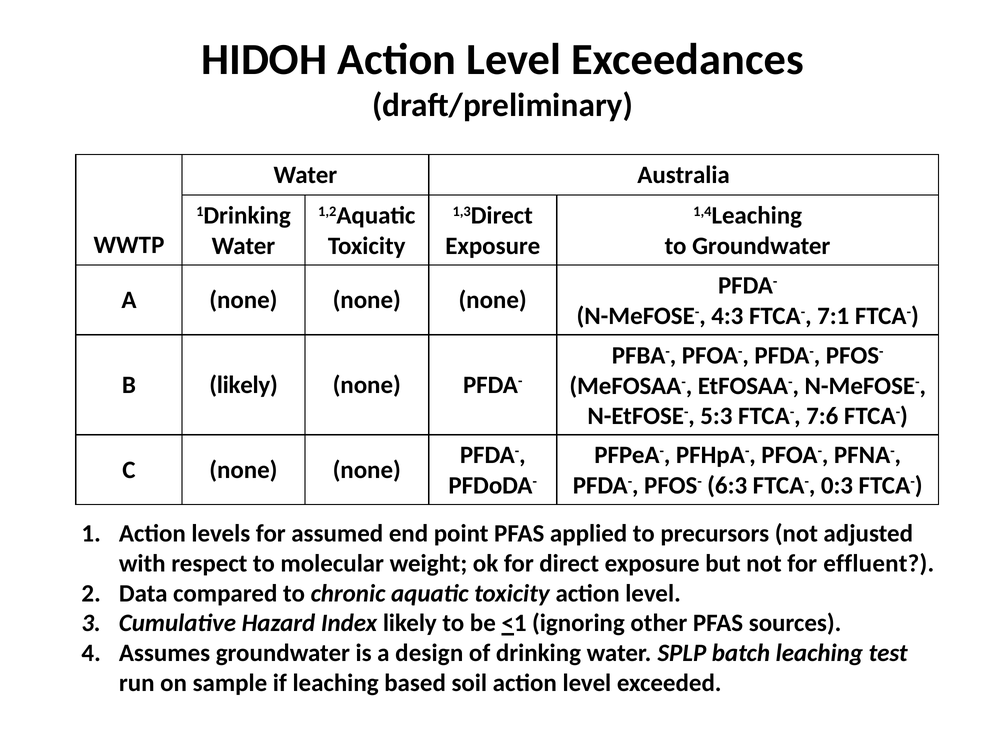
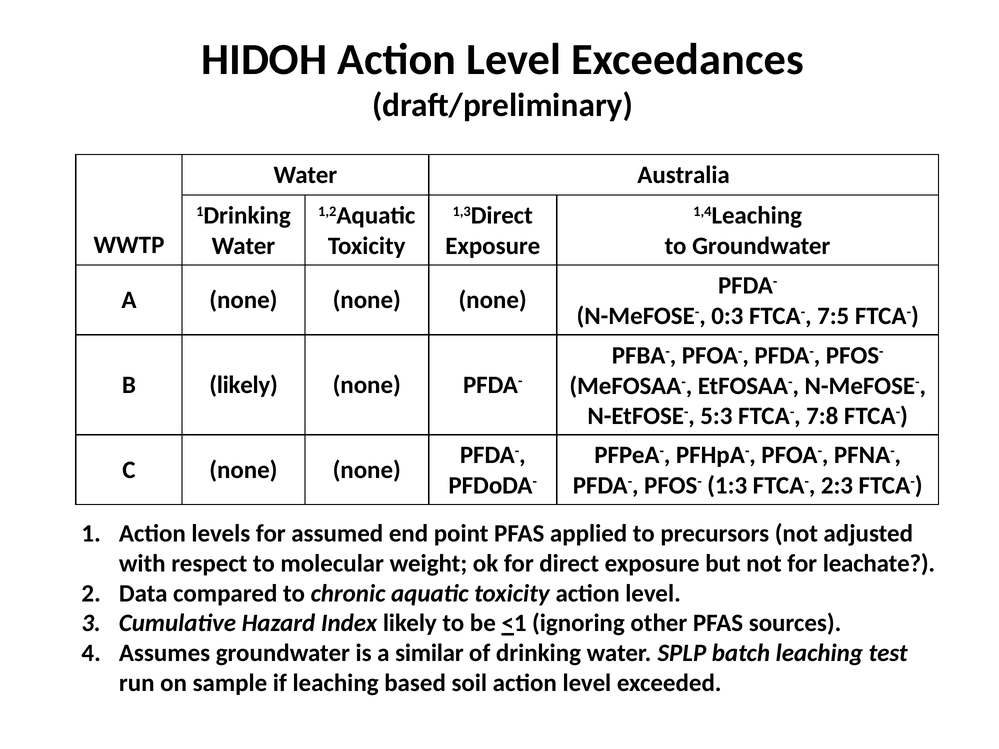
4:3: 4:3 -> 0:3
7:1: 7:1 -> 7:5
7:6: 7:6 -> 7:8
6:3: 6:3 -> 1:3
0:3: 0:3 -> 2:3
effluent: effluent -> leachate
design: design -> similar
